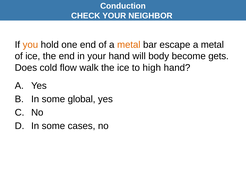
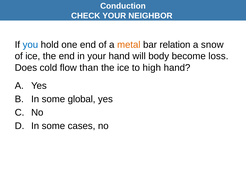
you colour: orange -> blue
escape: escape -> relation
metal at (212, 45): metal -> snow
gets: gets -> loss
walk: walk -> than
